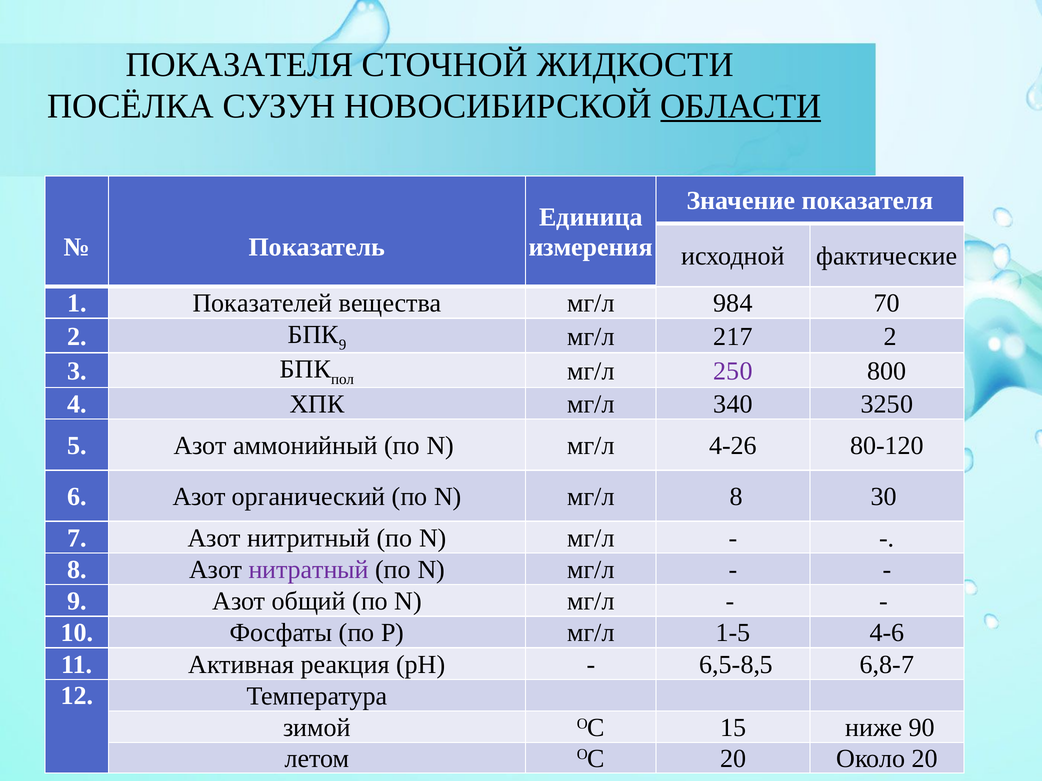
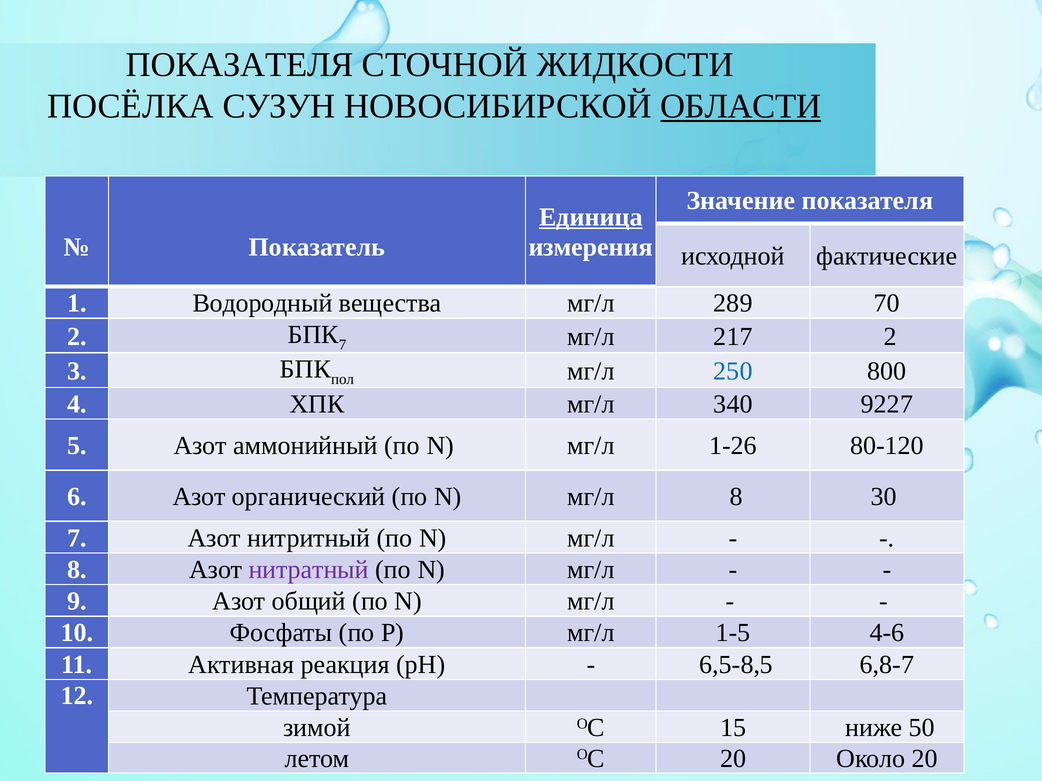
Единица underline: none -> present
Показателей: Показателей -> Водородный
984: 984 -> 289
9 at (343, 345): 9 -> 7
250 colour: purple -> blue
3250: 3250 -> 9227
4-26: 4-26 -> 1-26
90: 90 -> 50
